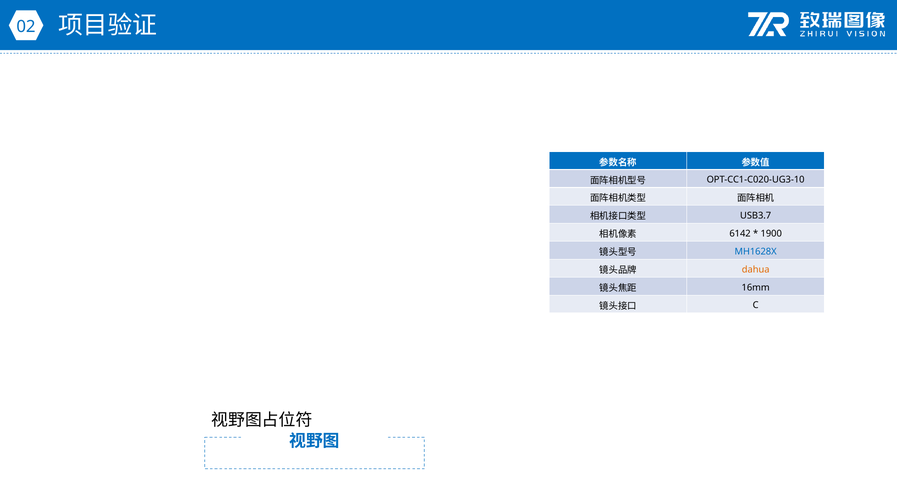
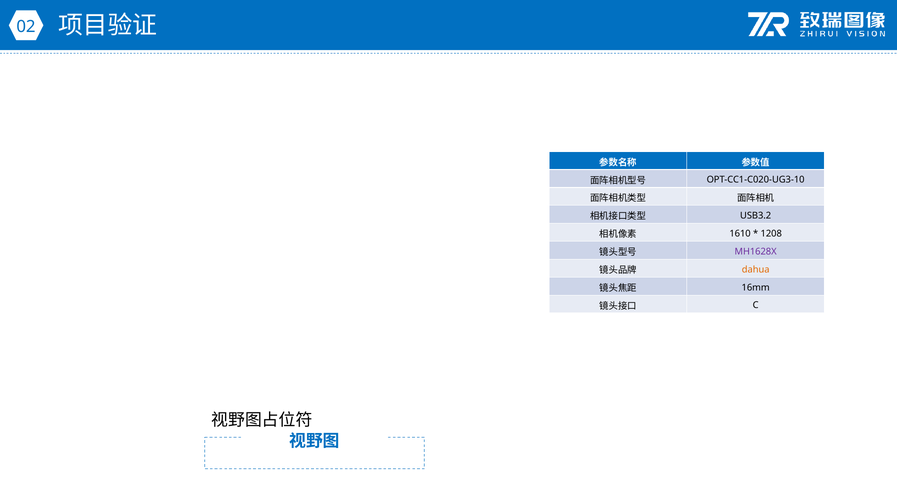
USB3.7: USB3.7 -> USB3.2
6142: 6142 -> 1610
1900: 1900 -> 1208
MH1628X colour: blue -> purple
